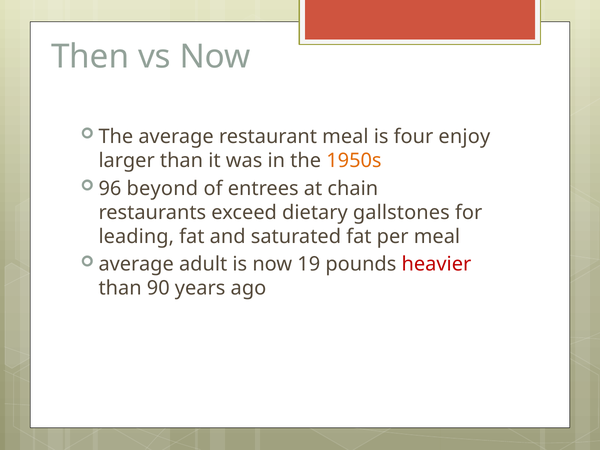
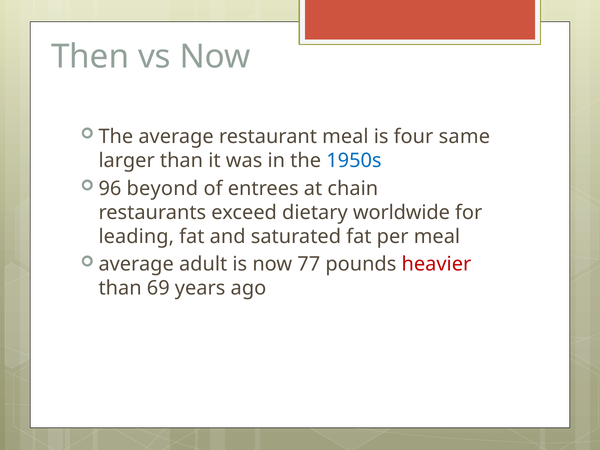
enjoy: enjoy -> same
1950s colour: orange -> blue
gallstones: gallstones -> worldwide
19: 19 -> 77
90: 90 -> 69
